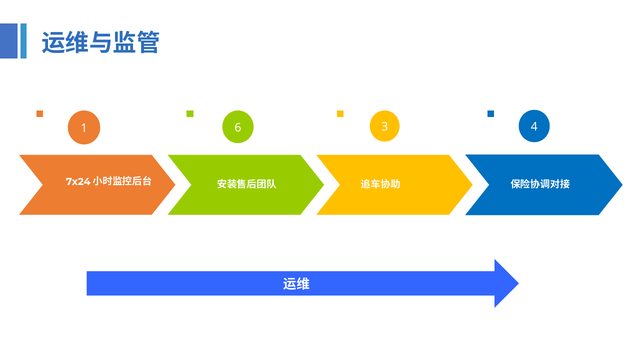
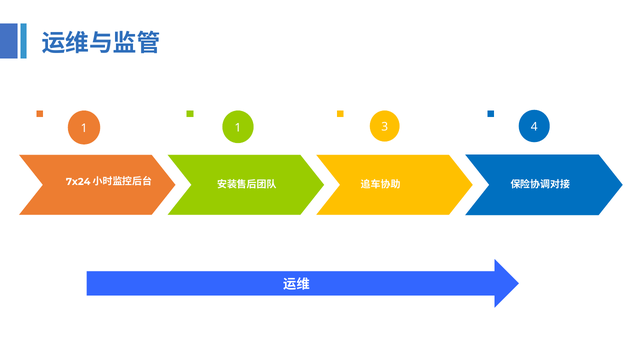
6 at (238, 128): 6 -> 1
